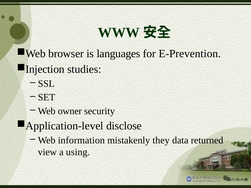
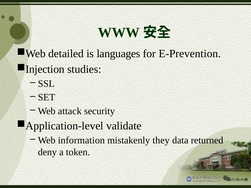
browser: browser -> detailed
owner: owner -> attack
disclose: disclose -> validate
view: view -> deny
using: using -> token
